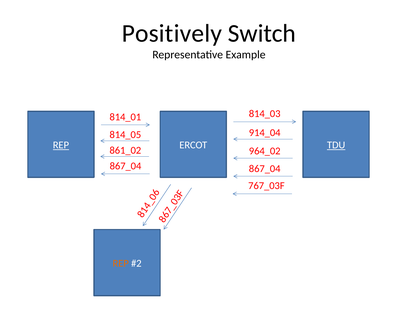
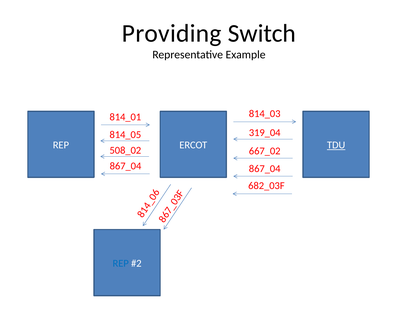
Positively: Positively -> Providing
914_04: 914_04 -> 319_04
REP at (61, 145) underline: present -> none
861_02: 861_02 -> 508_02
964_02: 964_02 -> 667_02
767_03F: 767_03F -> 682_03F
REP at (121, 264) colour: orange -> blue
